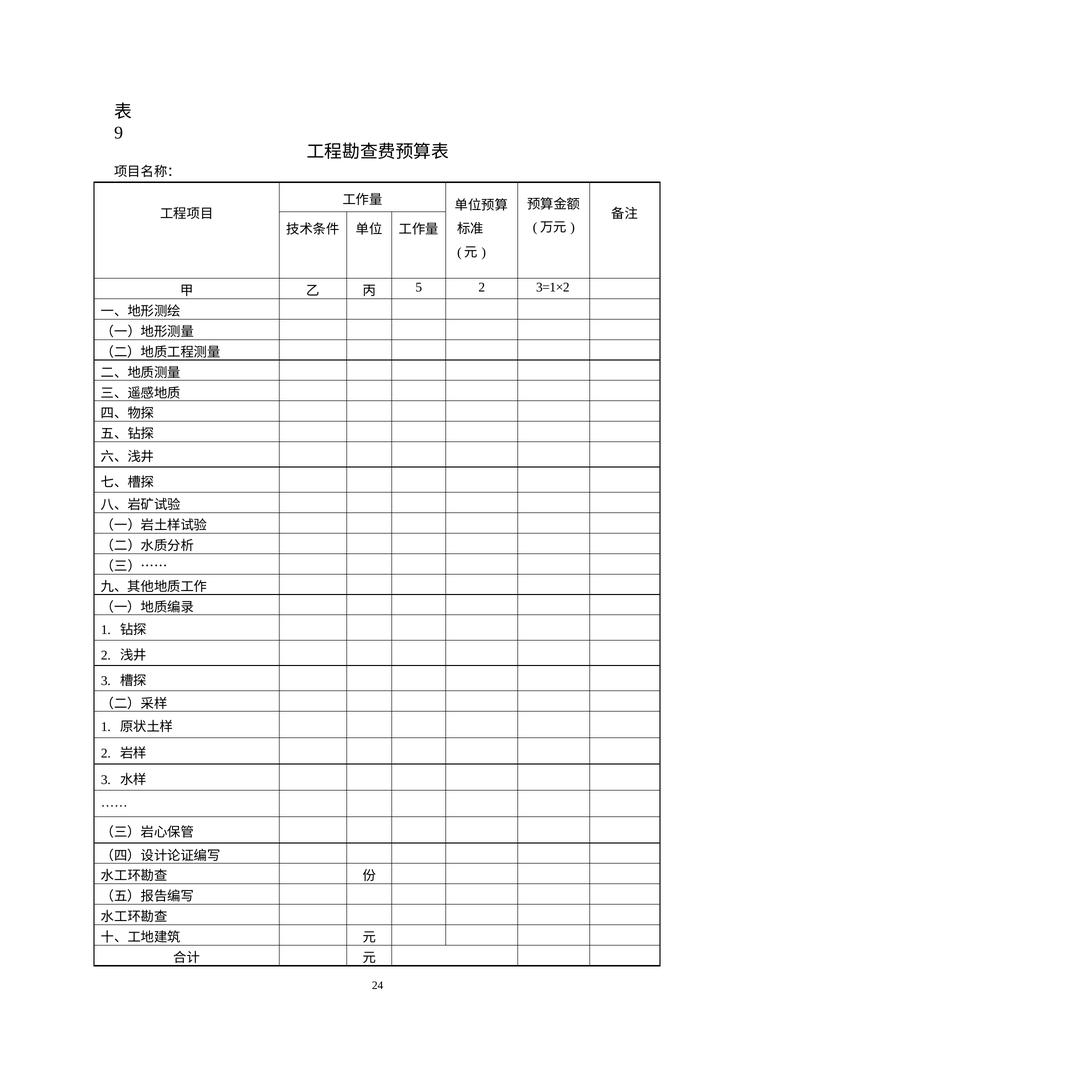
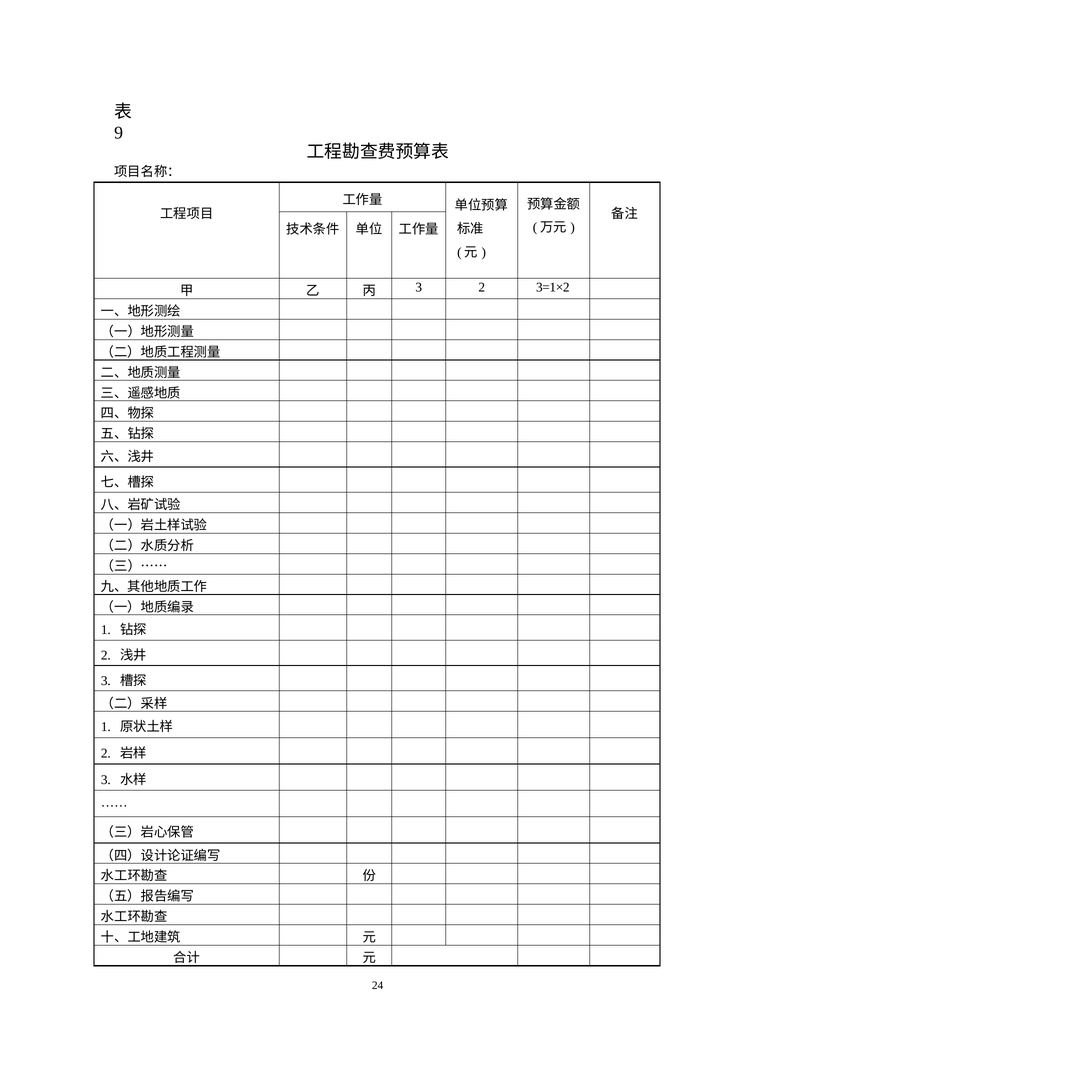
5 at (419, 287): 5 -> 3
